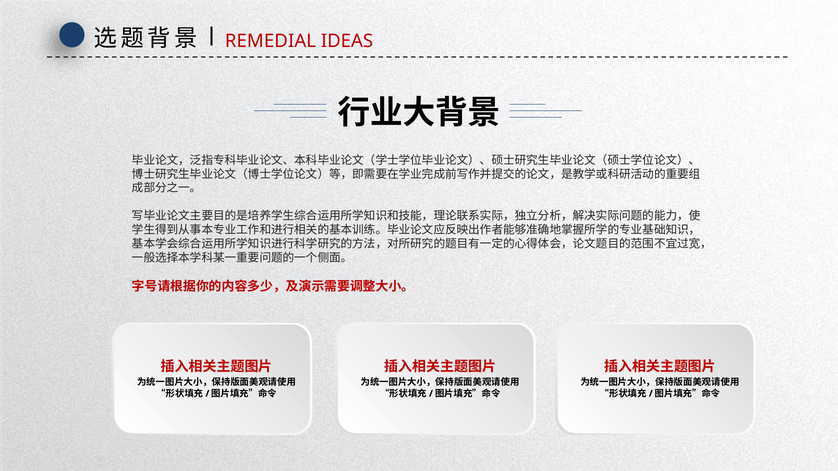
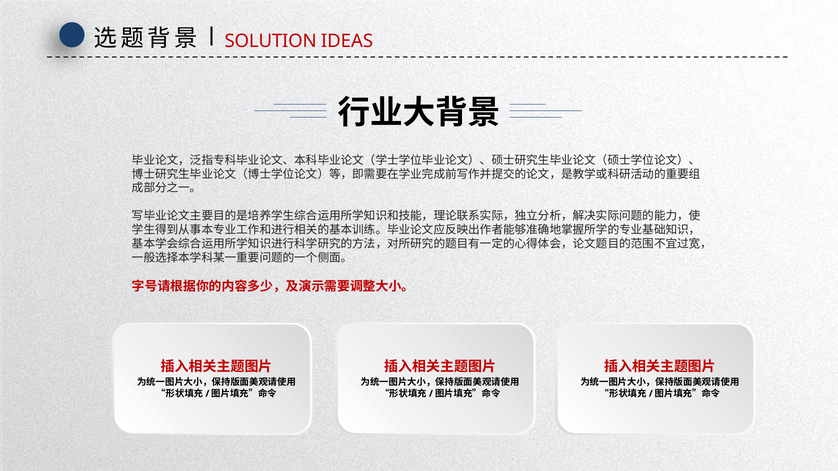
REMEDIAL: REMEDIAL -> SOLUTION
